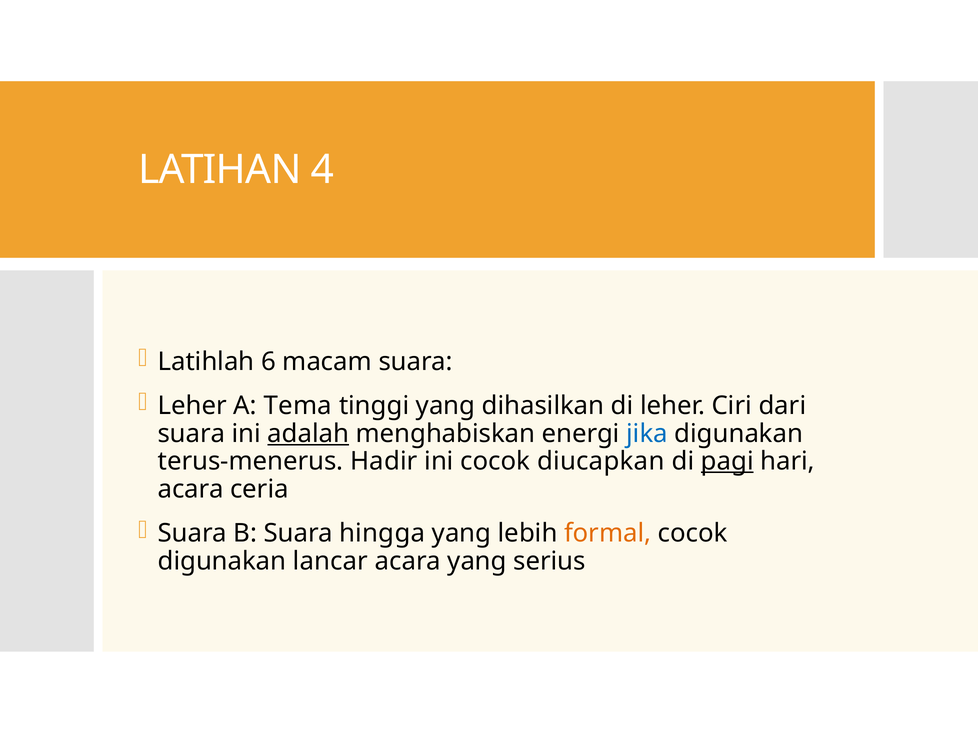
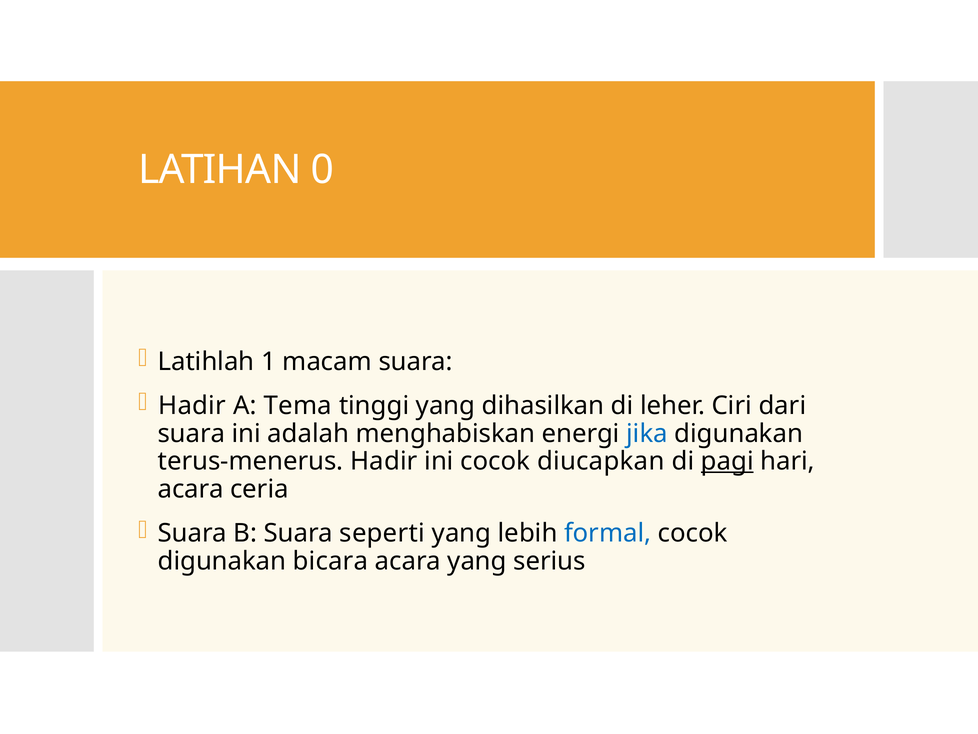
4: 4 -> 0
6: 6 -> 1
Leher at (192, 405): Leher -> Hadir
adalah underline: present -> none
hingga: hingga -> seperti
formal colour: orange -> blue
lancar: lancar -> bicara
